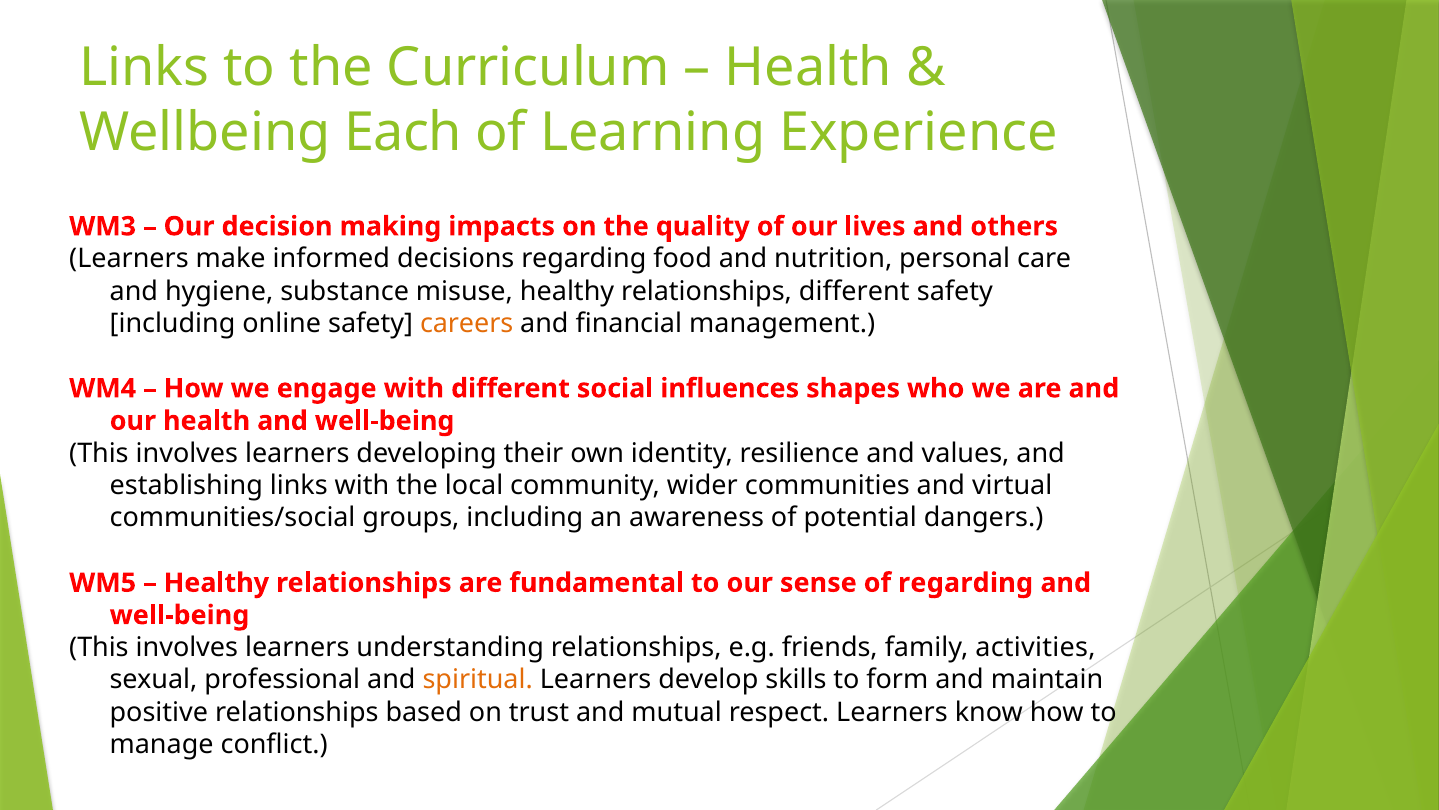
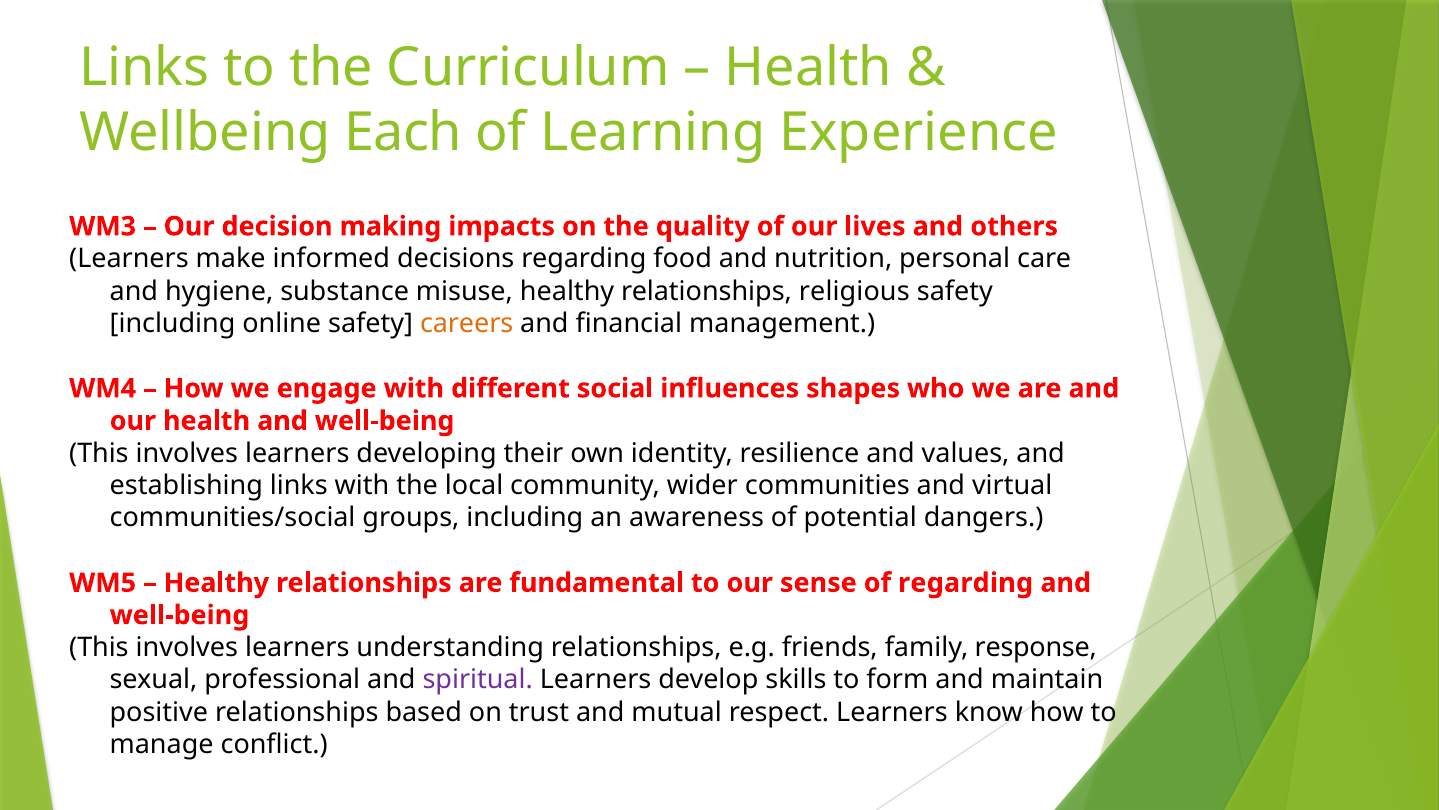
relationships different: different -> religious
activities: activities -> response
spiritual colour: orange -> purple
